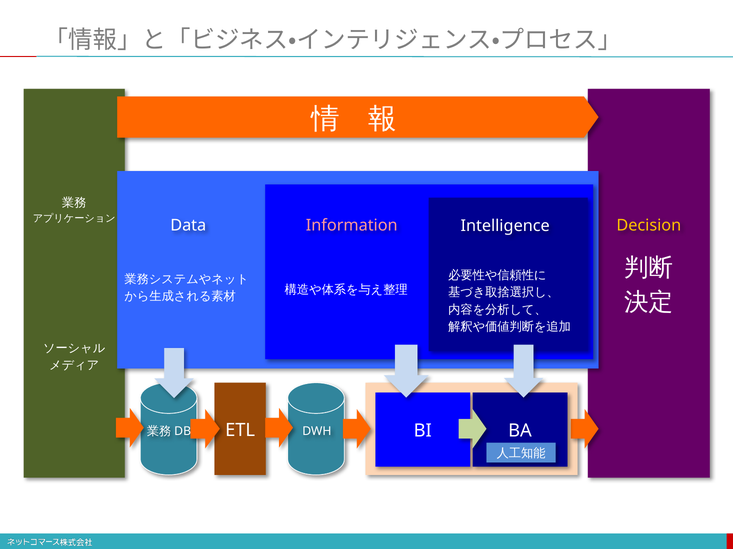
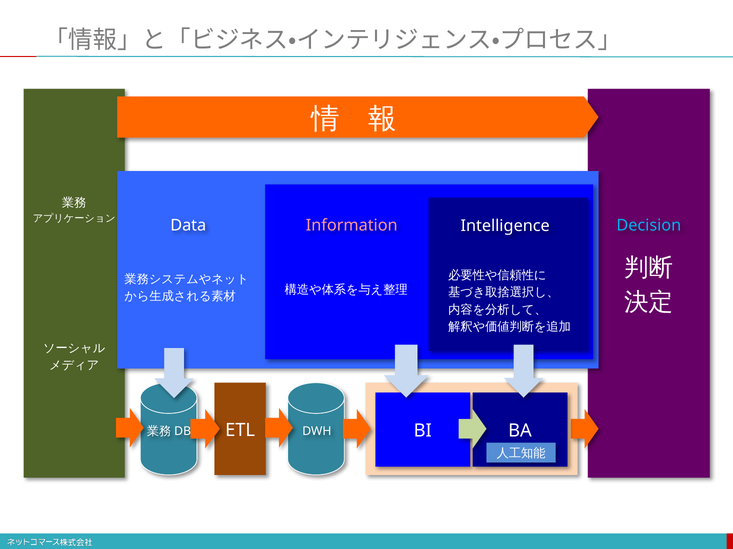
Decision colour: yellow -> light blue
